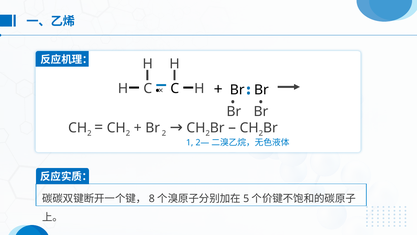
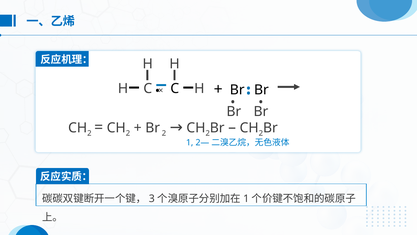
8: 8 -> 3
5 at (246, 198): 5 -> 1
